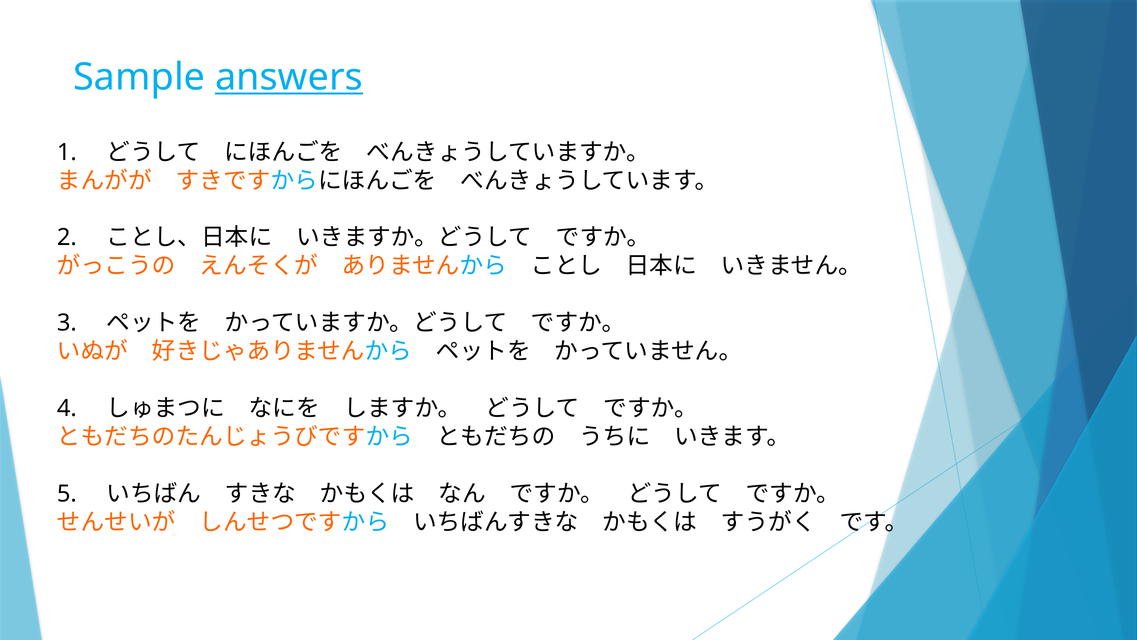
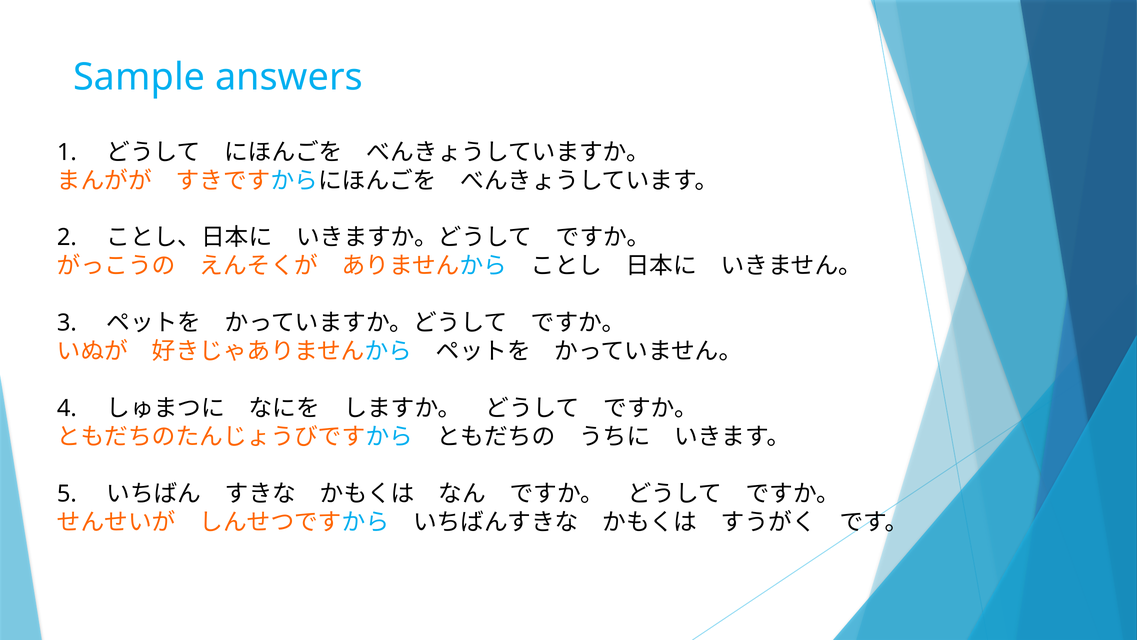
answers underline: present -> none
